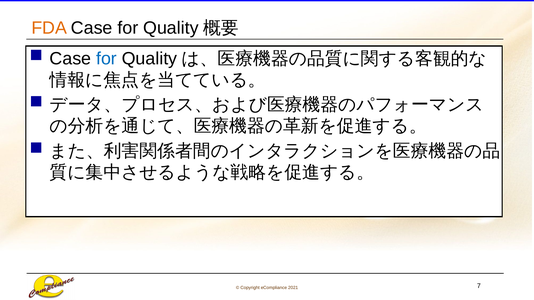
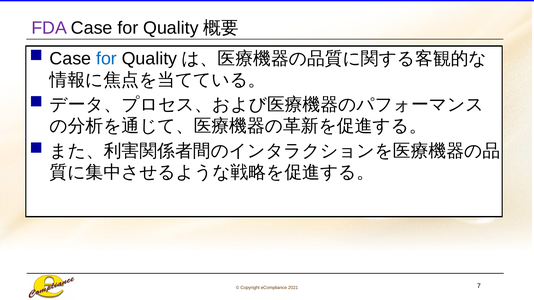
FDA colour: orange -> purple
